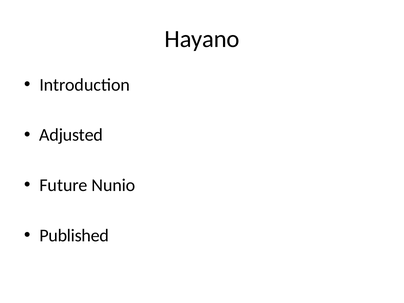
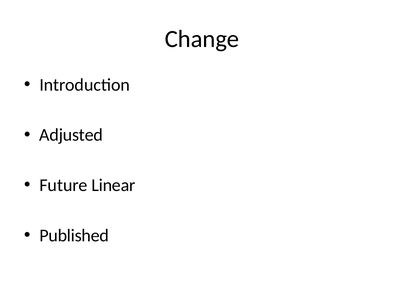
Hayano: Hayano -> Change
Nunio: Nunio -> Linear
